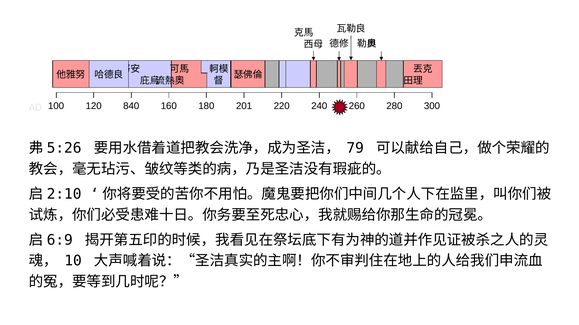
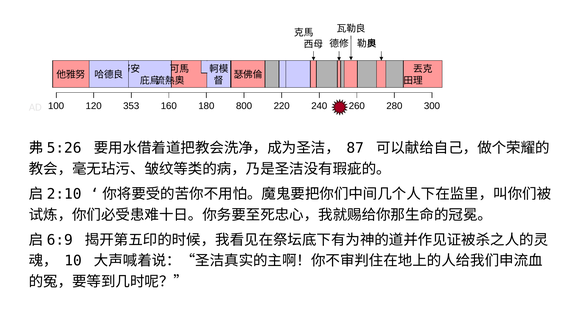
840: 840 -> 353
201: 201 -> 800
79: 79 -> 87
